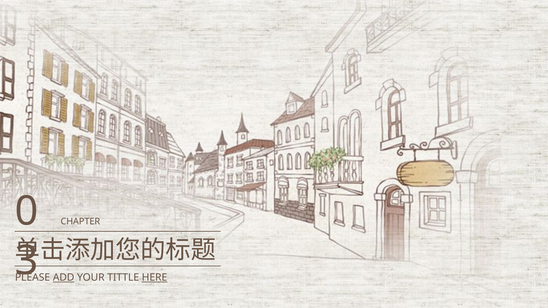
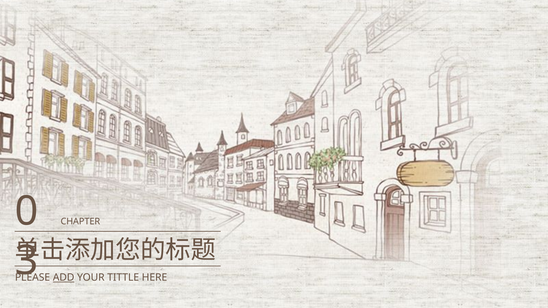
HERE underline: present -> none
